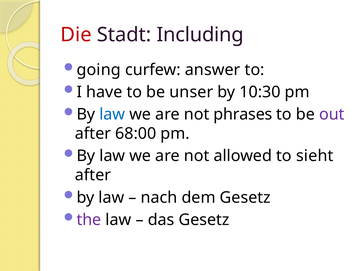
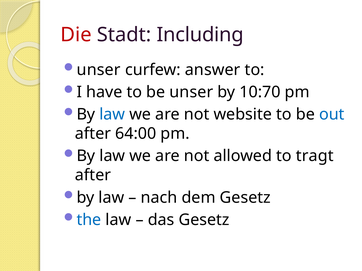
going at (99, 70): going -> unser
10:30: 10:30 -> 10:70
phrases: phrases -> website
out colour: purple -> blue
68:00: 68:00 -> 64:00
sieht: sieht -> tragt
the colour: purple -> blue
